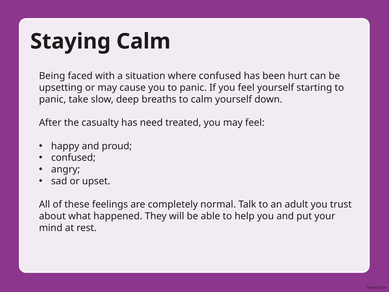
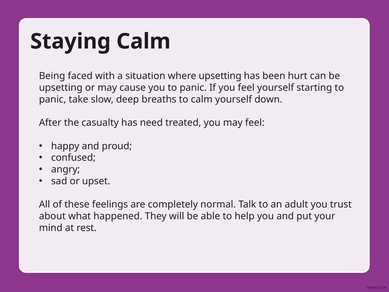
where confused: confused -> upsetting
